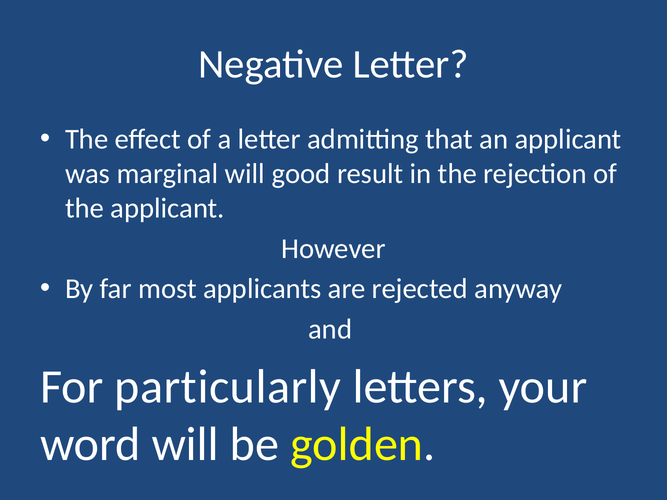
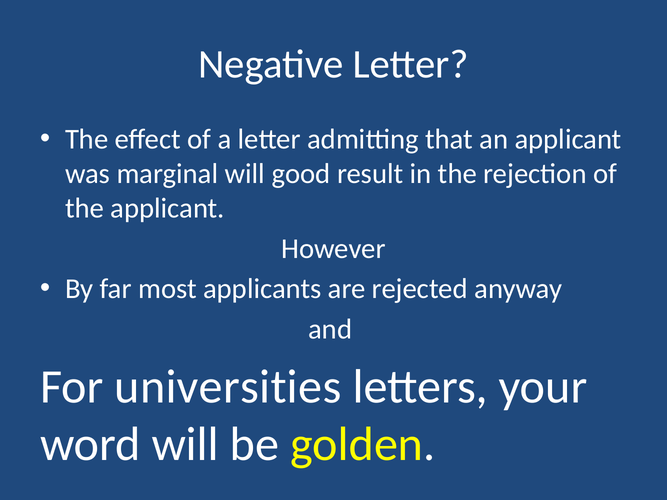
particularly: particularly -> universities
